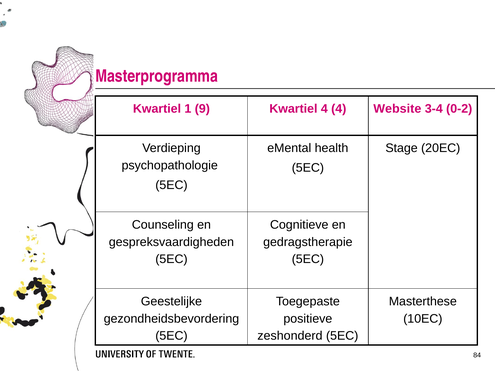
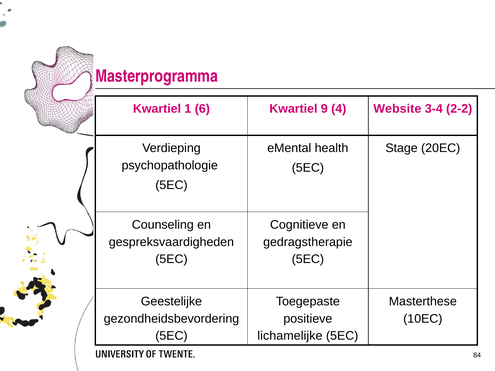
9: 9 -> 6
Kwartiel 4: 4 -> 9
0-2: 0-2 -> 2-2
zeshonderd: zeshonderd -> lichamelijke
